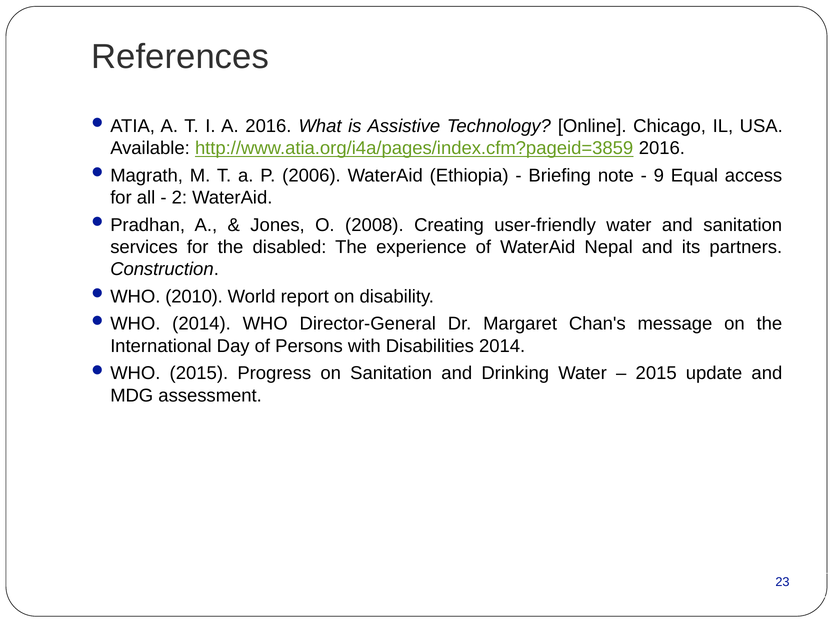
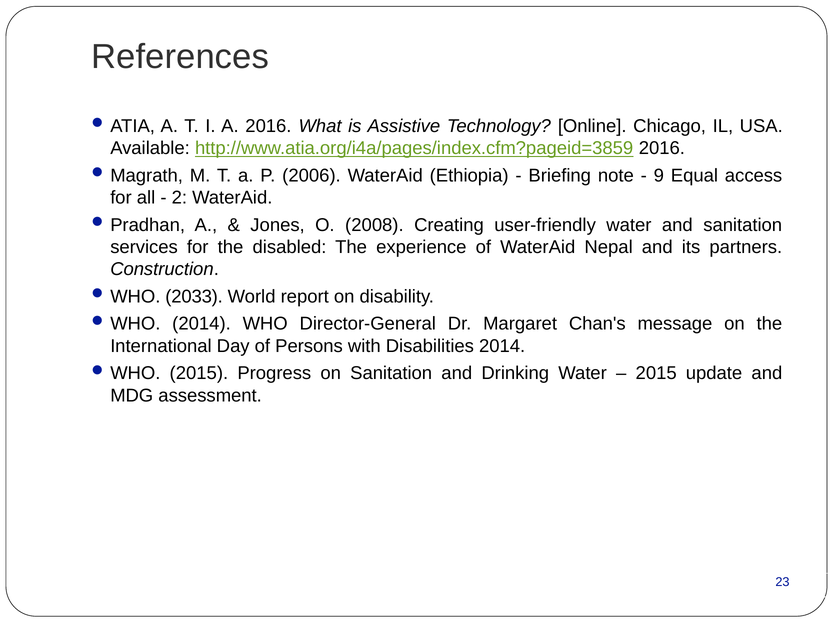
2010: 2010 -> 2033
